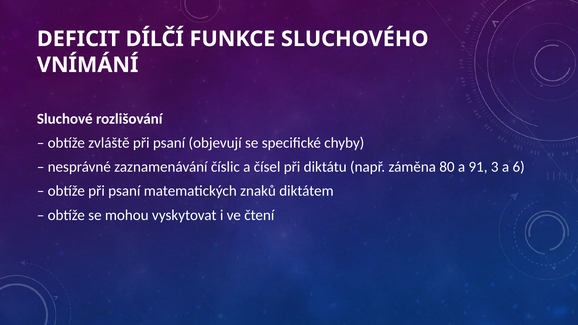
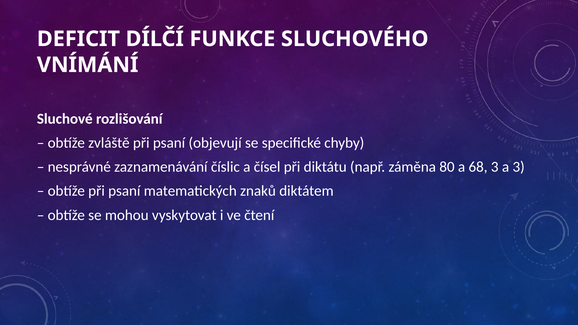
91: 91 -> 68
a 6: 6 -> 3
